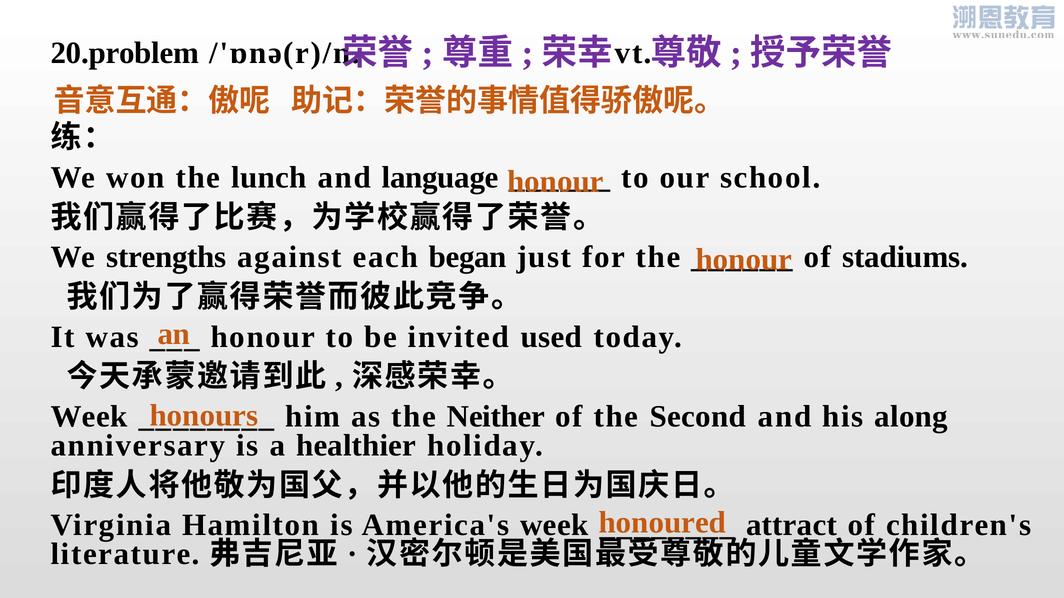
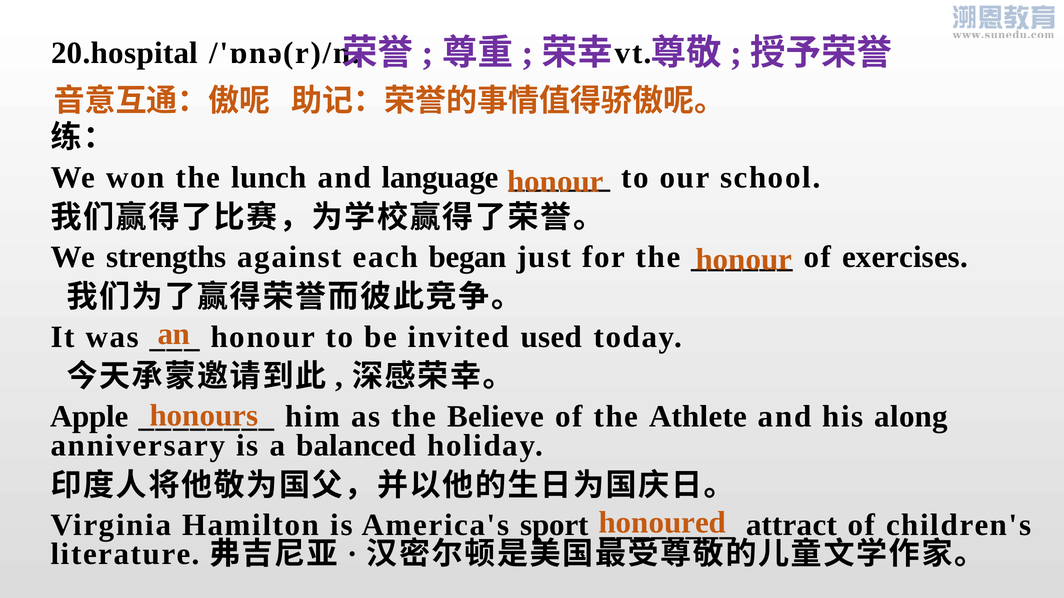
20.problem: 20.problem -> 20.hospital
stadiums: stadiums -> exercises
Week at (89, 417): Week -> Apple
Neither: Neither -> Believe
Second: Second -> Athlete
healthier: healthier -> balanced
America's week: week -> sport
